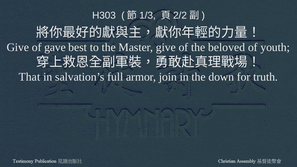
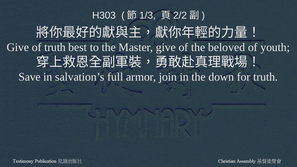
of gave: gave -> truth
That: That -> Save
